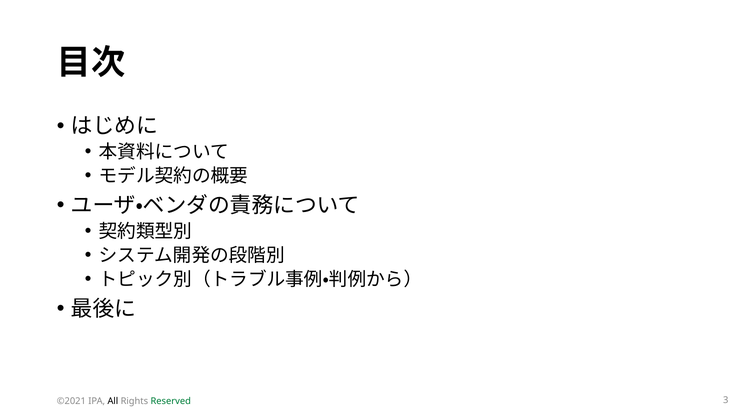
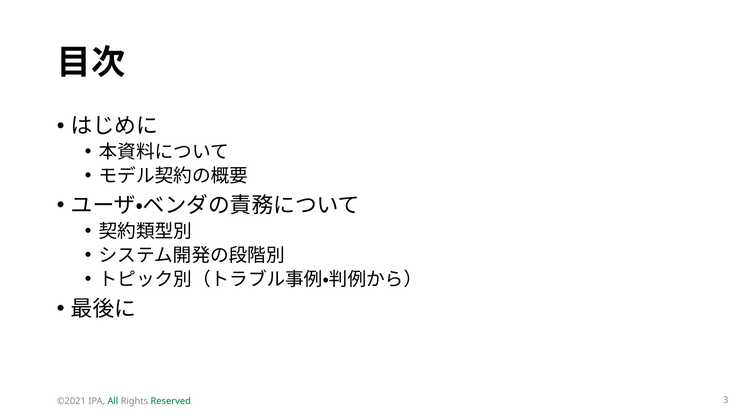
All colour: black -> green
